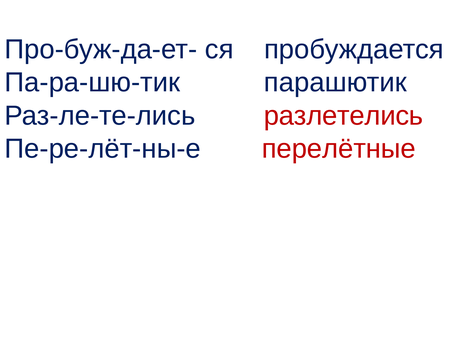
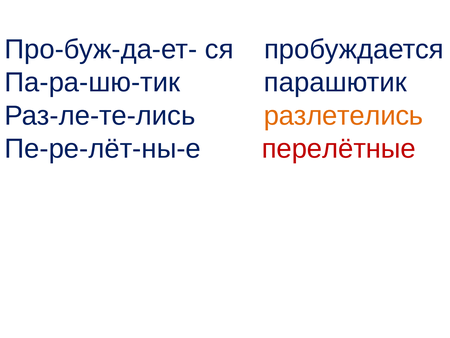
разлетелись colour: red -> orange
